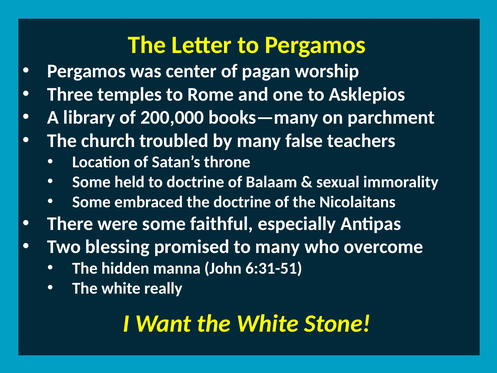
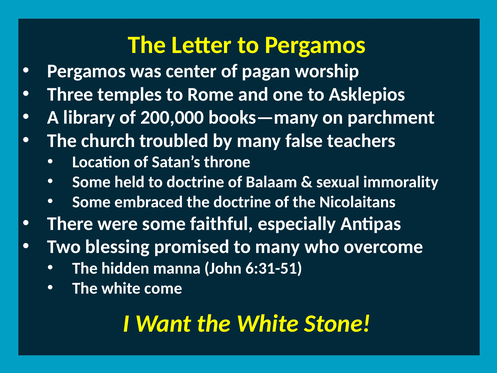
really: really -> come
